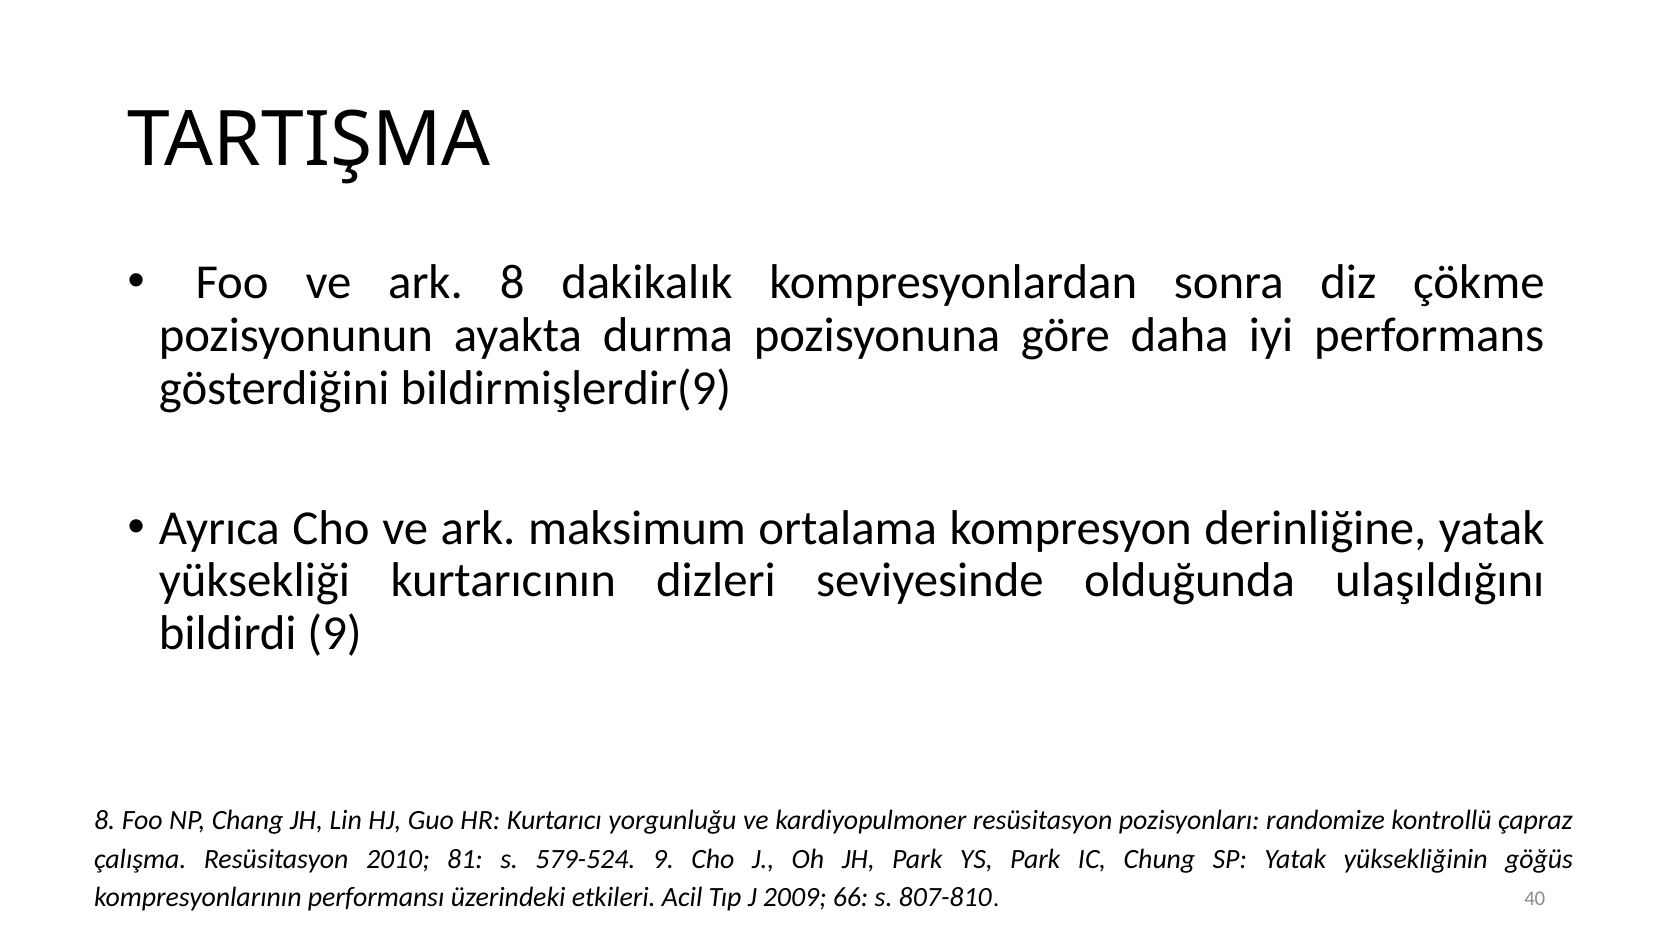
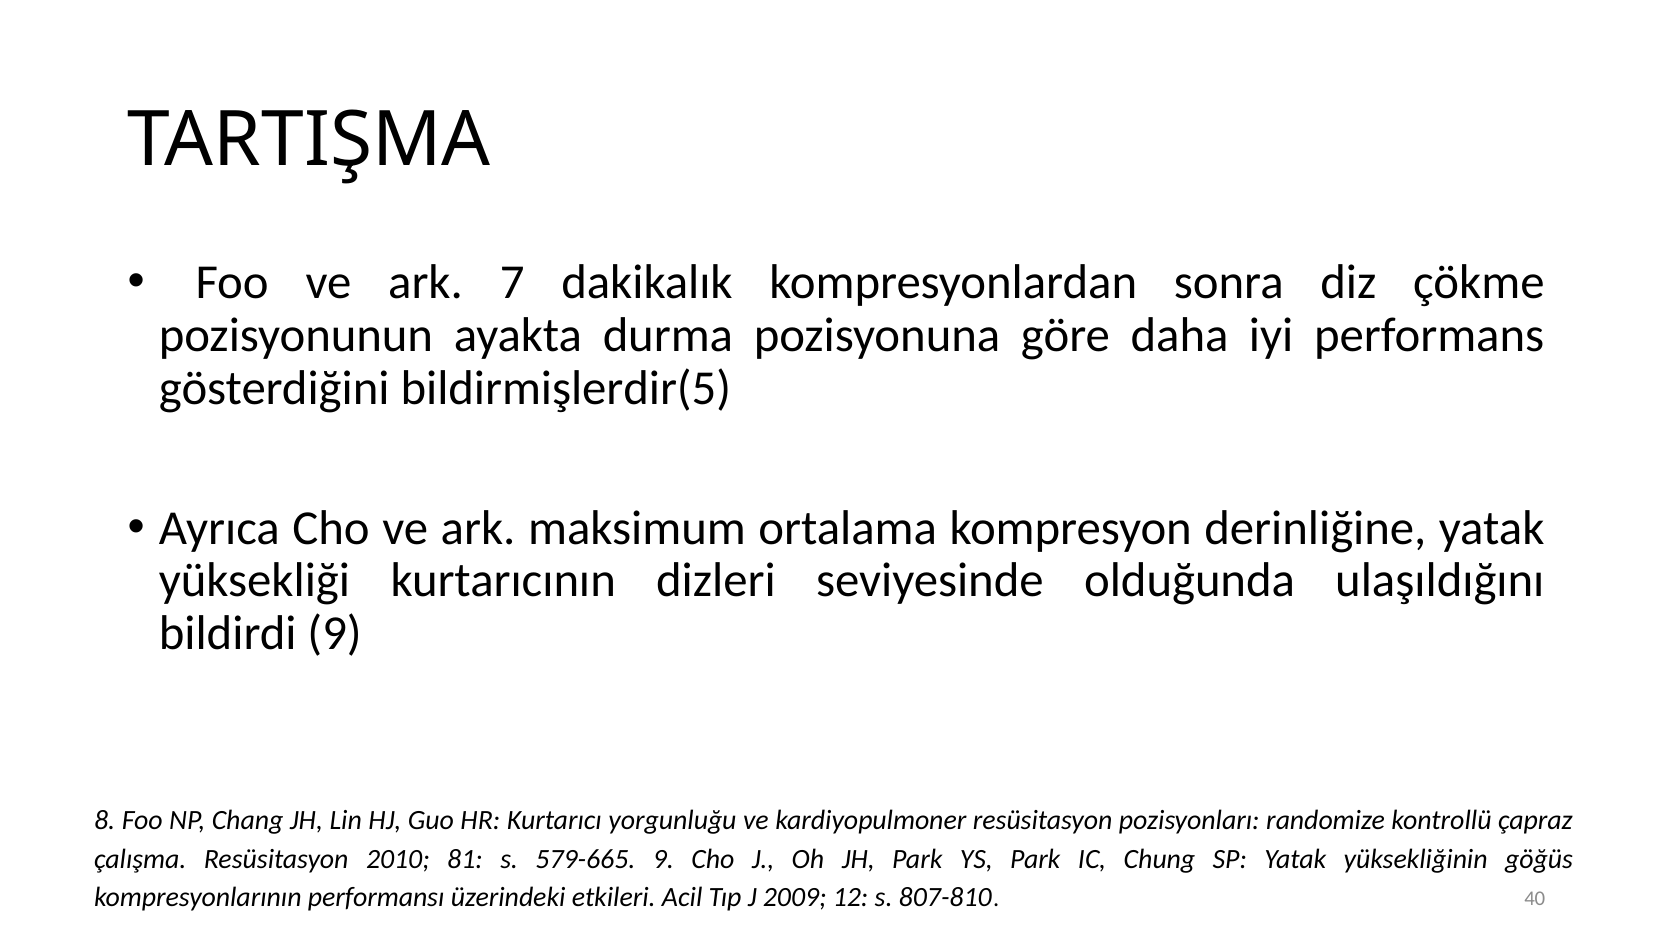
ark 8: 8 -> 7
bildirmişlerdir(9: bildirmişlerdir(9 -> bildirmişlerdir(5
579-524: 579-524 -> 579-665
66: 66 -> 12
